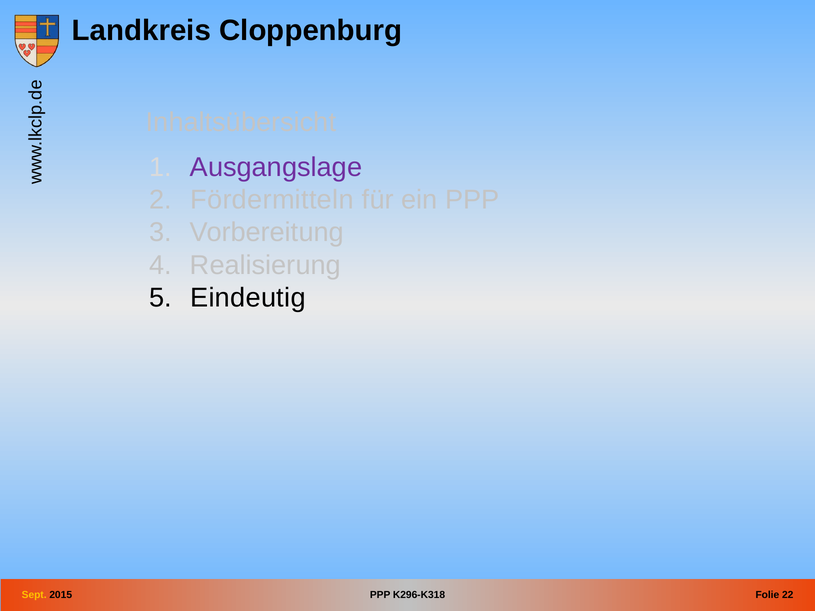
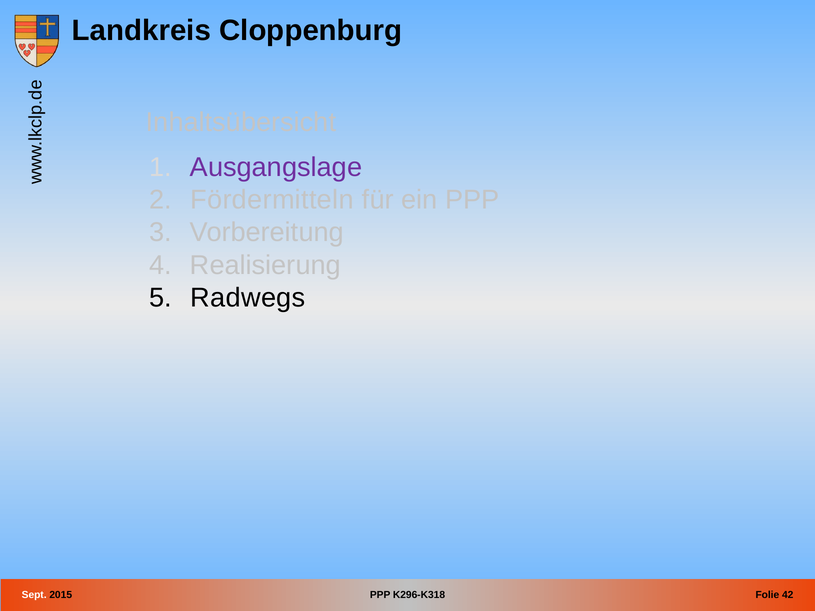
Eindeutig: Eindeutig -> Radwegs
Sept colour: yellow -> white
22: 22 -> 42
